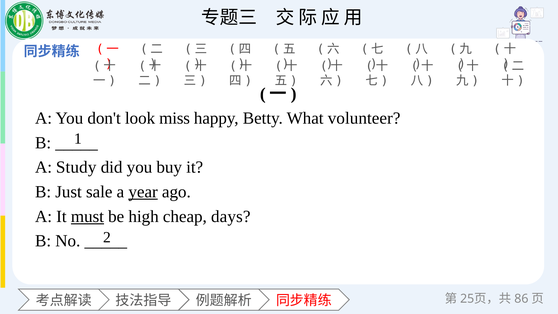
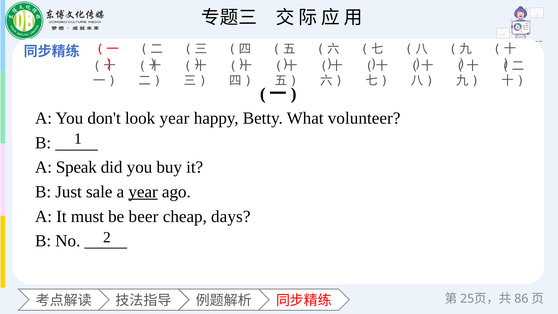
look miss: miss -> year
Study: Study -> Speak
must underline: present -> none
high: high -> beer
